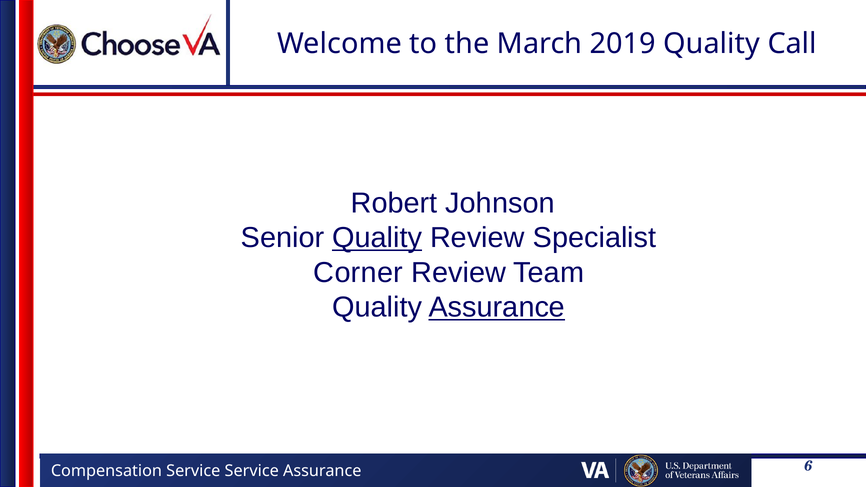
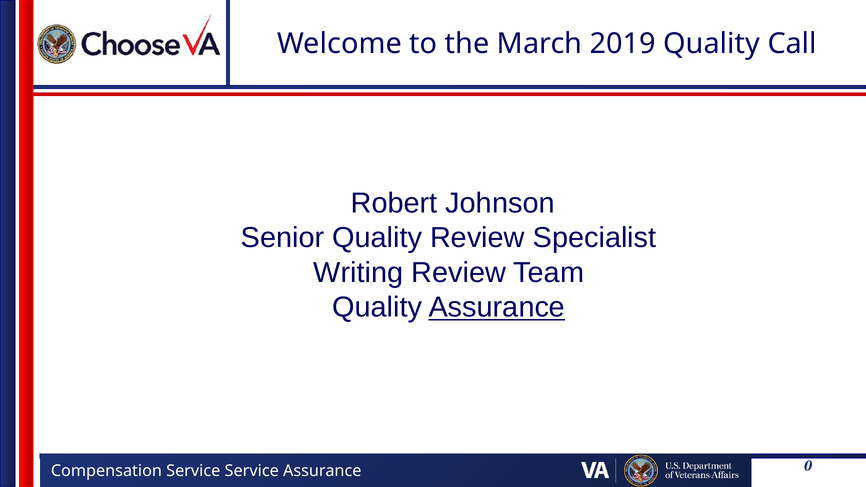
Quality at (377, 238) underline: present -> none
Corner: Corner -> Writing
6: 6 -> 0
